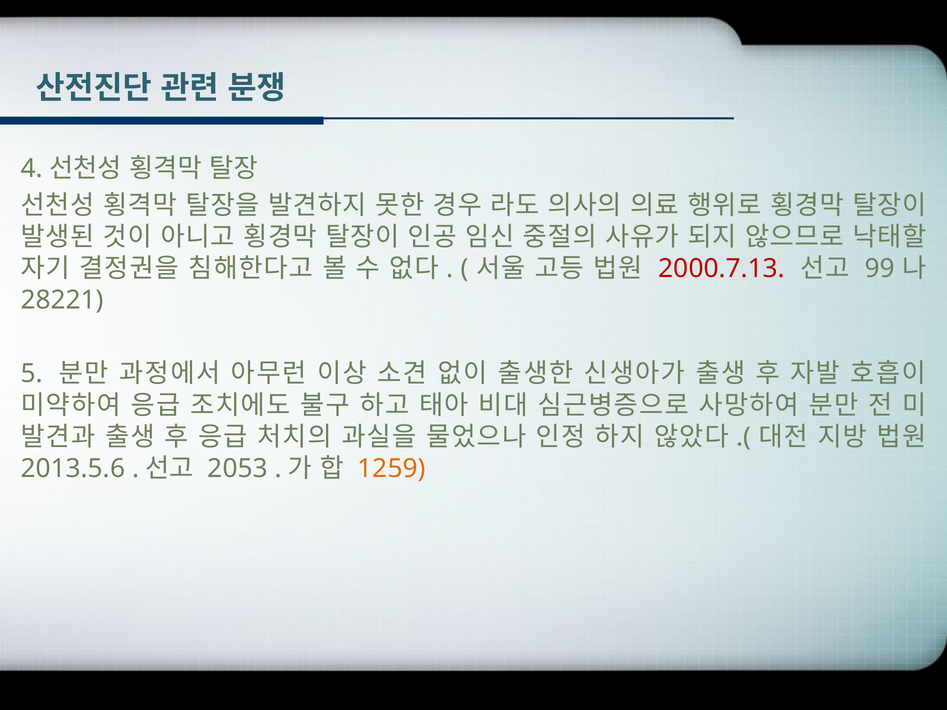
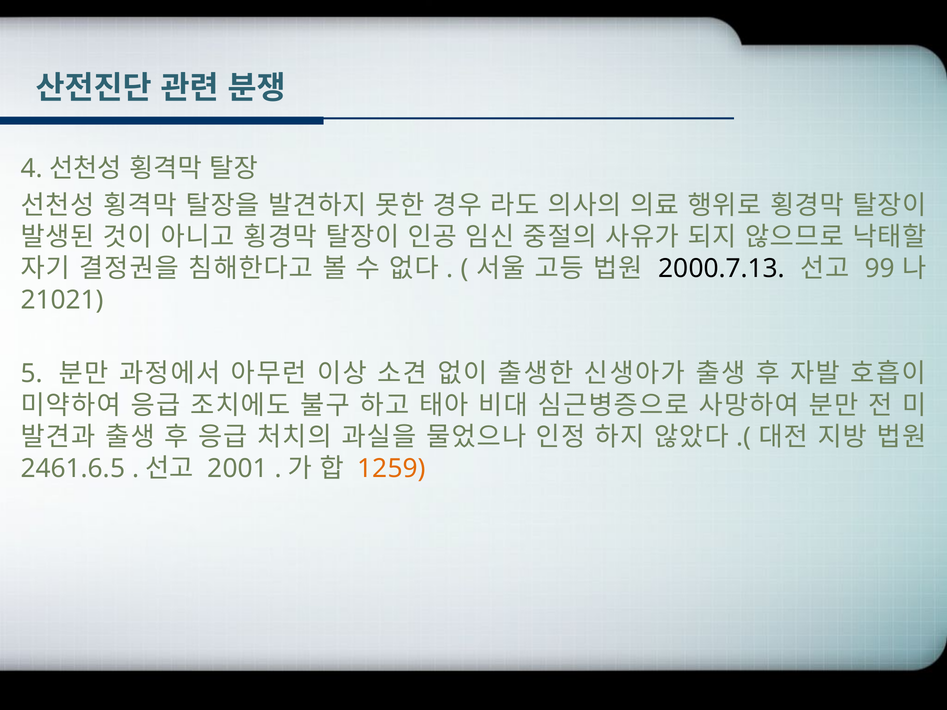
2000.7.13 colour: red -> black
28221: 28221 -> 21021
2013.5.6: 2013.5.6 -> 2461.6.5
2053: 2053 -> 2001
